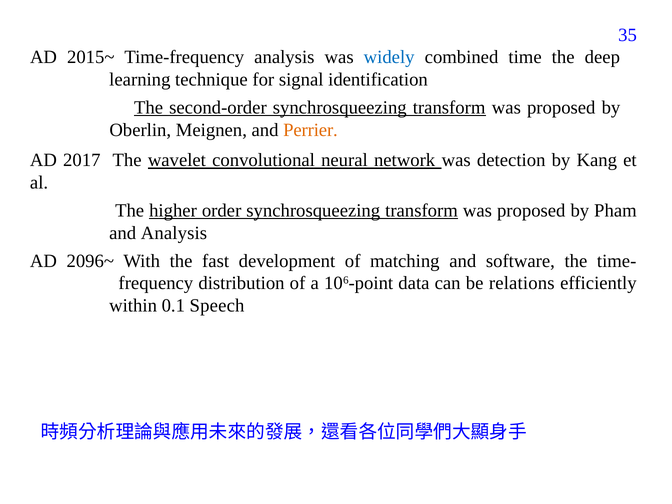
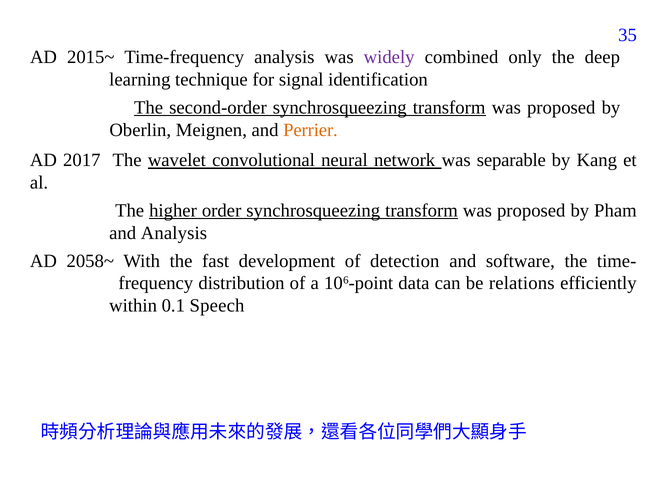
widely colour: blue -> purple
time: time -> only
detection: detection -> separable
2096~: 2096~ -> 2058~
matching: matching -> detection
